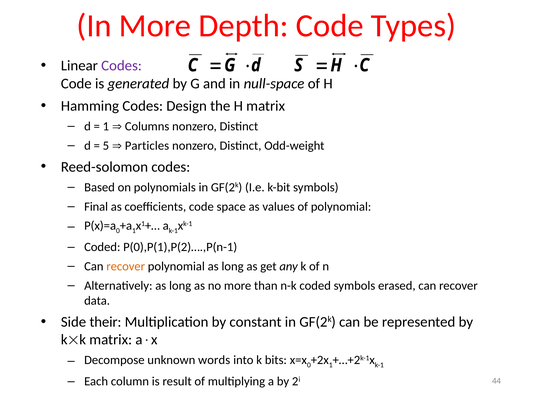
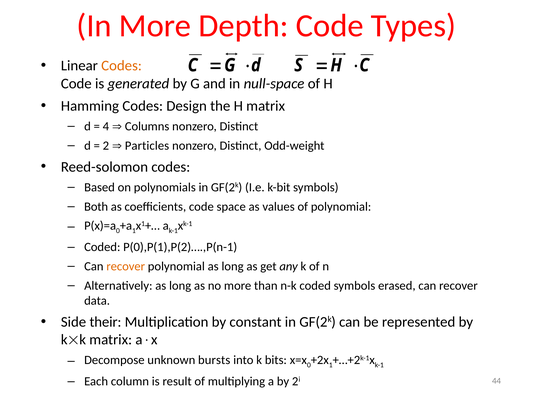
Codes at (122, 66) colour: purple -> orange
1 at (106, 127): 1 -> 4
5: 5 -> 2
Final: Final -> Both
words: words -> bursts
